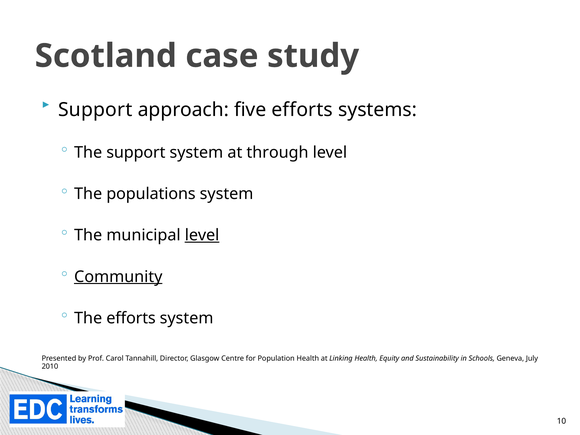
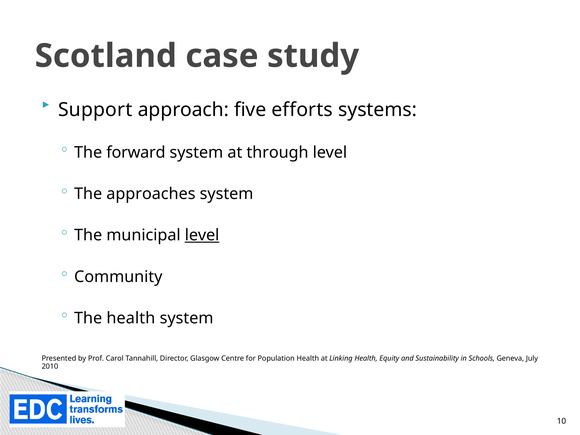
The support: support -> forward
populations: populations -> approaches
Community underline: present -> none
The efforts: efforts -> health
